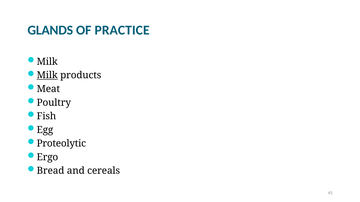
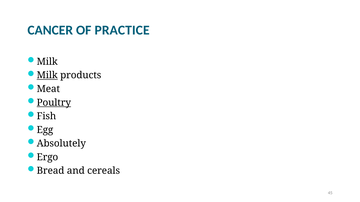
GLANDS: GLANDS -> CANCER
Poultry underline: none -> present
Proteolytic: Proteolytic -> Absolutely
